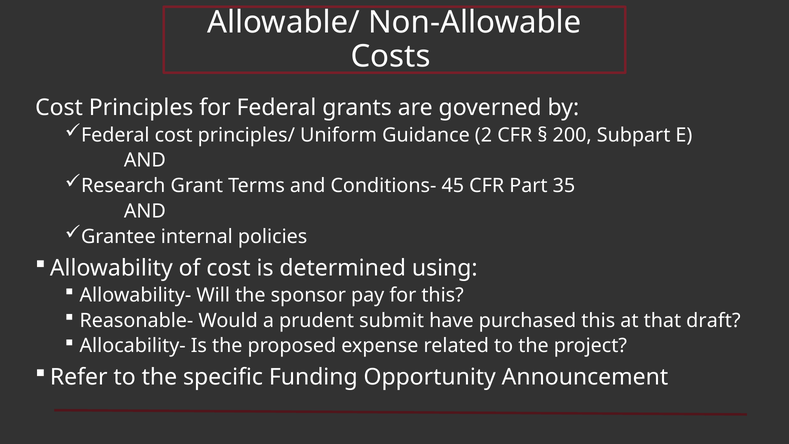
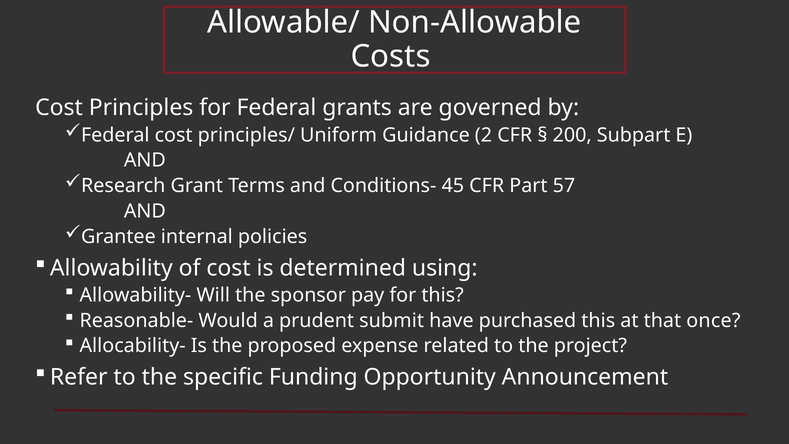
35: 35 -> 57
draft: draft -> once
